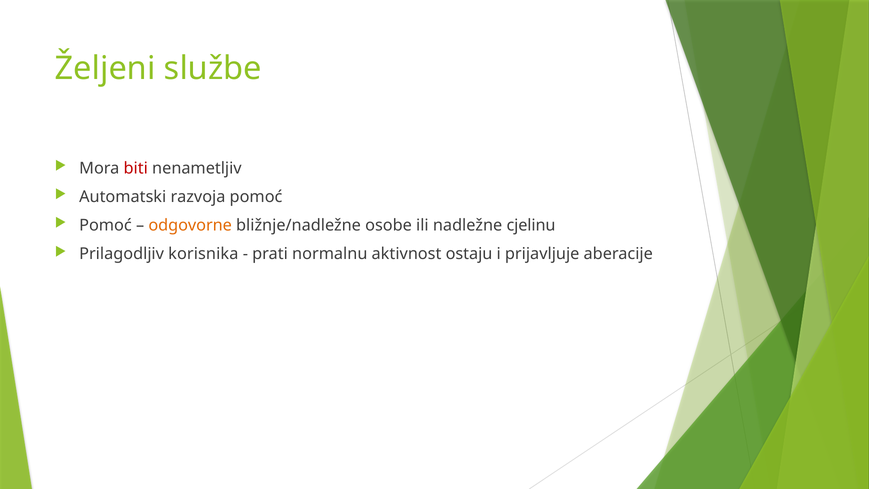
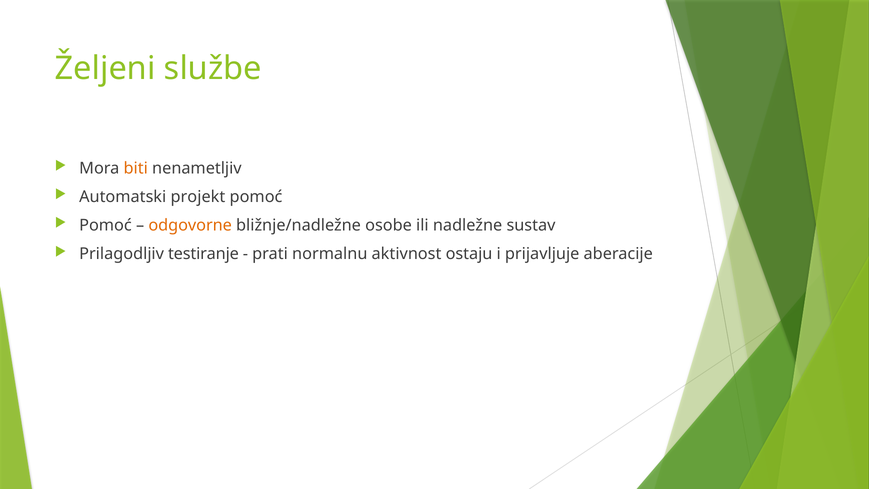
biti colour: red -> orange
razvoja: razvoja -> projekt
cjelinu: cjelinu -> sustav
korisnika: korisnika -> testiranje
